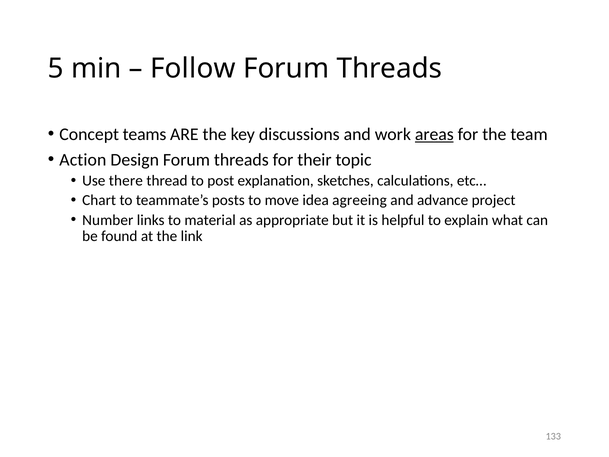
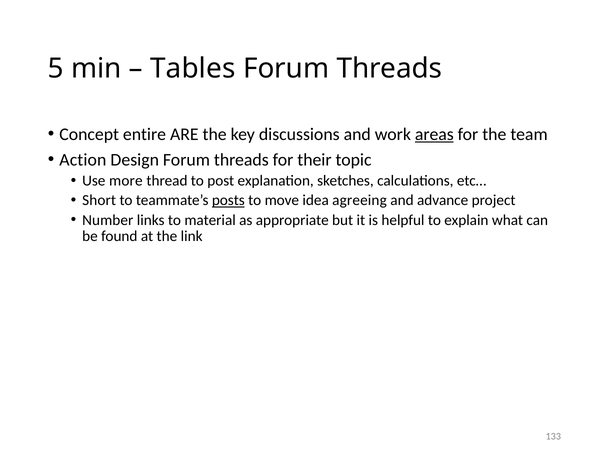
Follow: Follow -> Tables
teams: teams -> entire
there: there -> more
Chart: Chart -> Short
posts underline: none -> present
